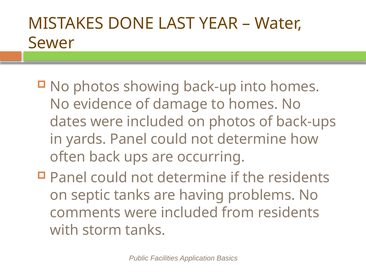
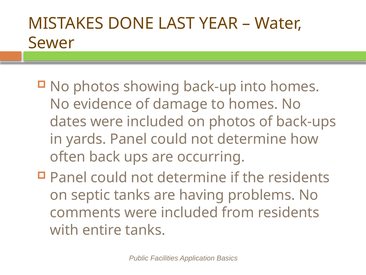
storm: storm -> entire
